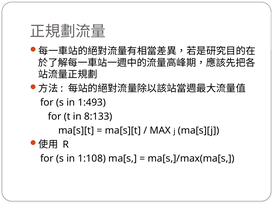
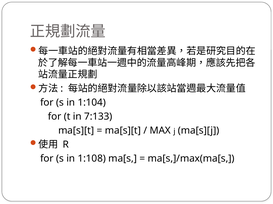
1:493: 1:493 -> 1:104
8:133: 8:133 -> 7:133
